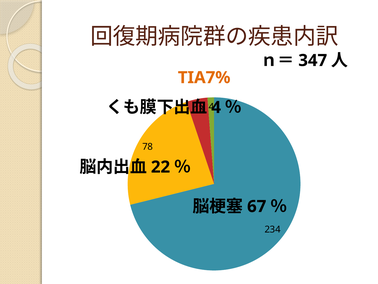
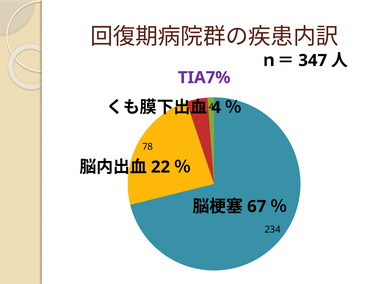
TIA7% colour: orange -> purple
